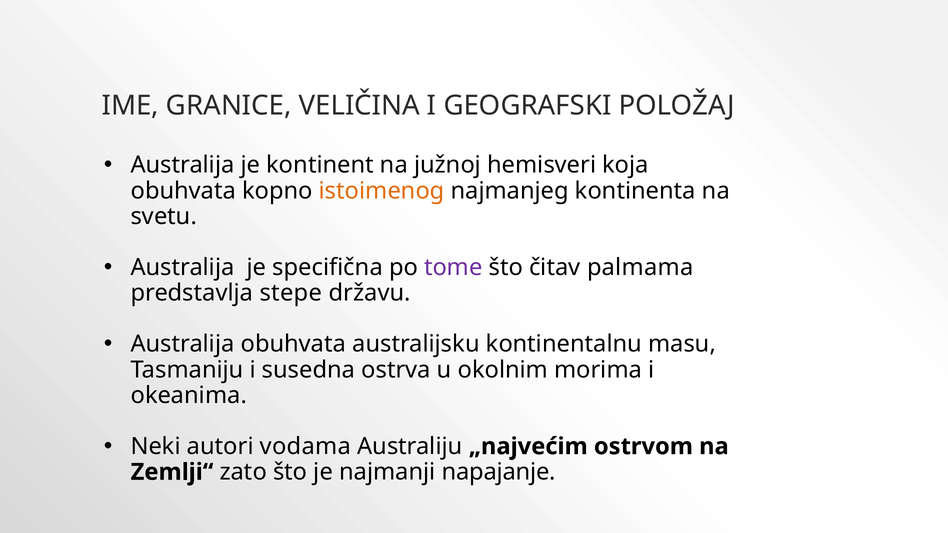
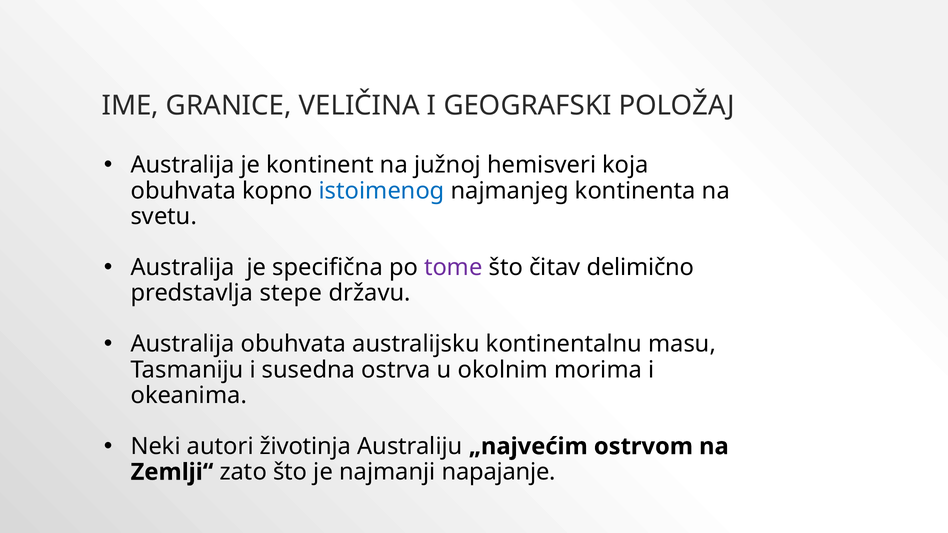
istoimenog colour: orange -> blue
palmama: palmama -> delimično
vodama: vodama -> životinja
